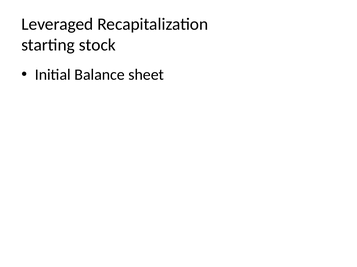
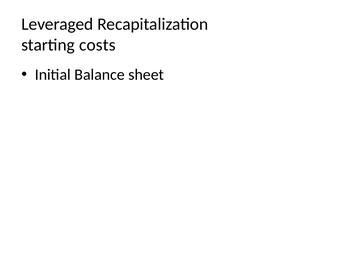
stock: stock -> costs
